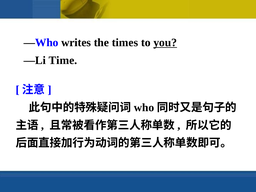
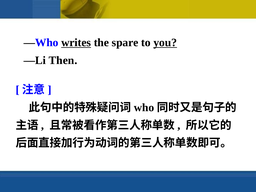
writes underline: none -> present
times: times -> spare
Time: Time -> Then
